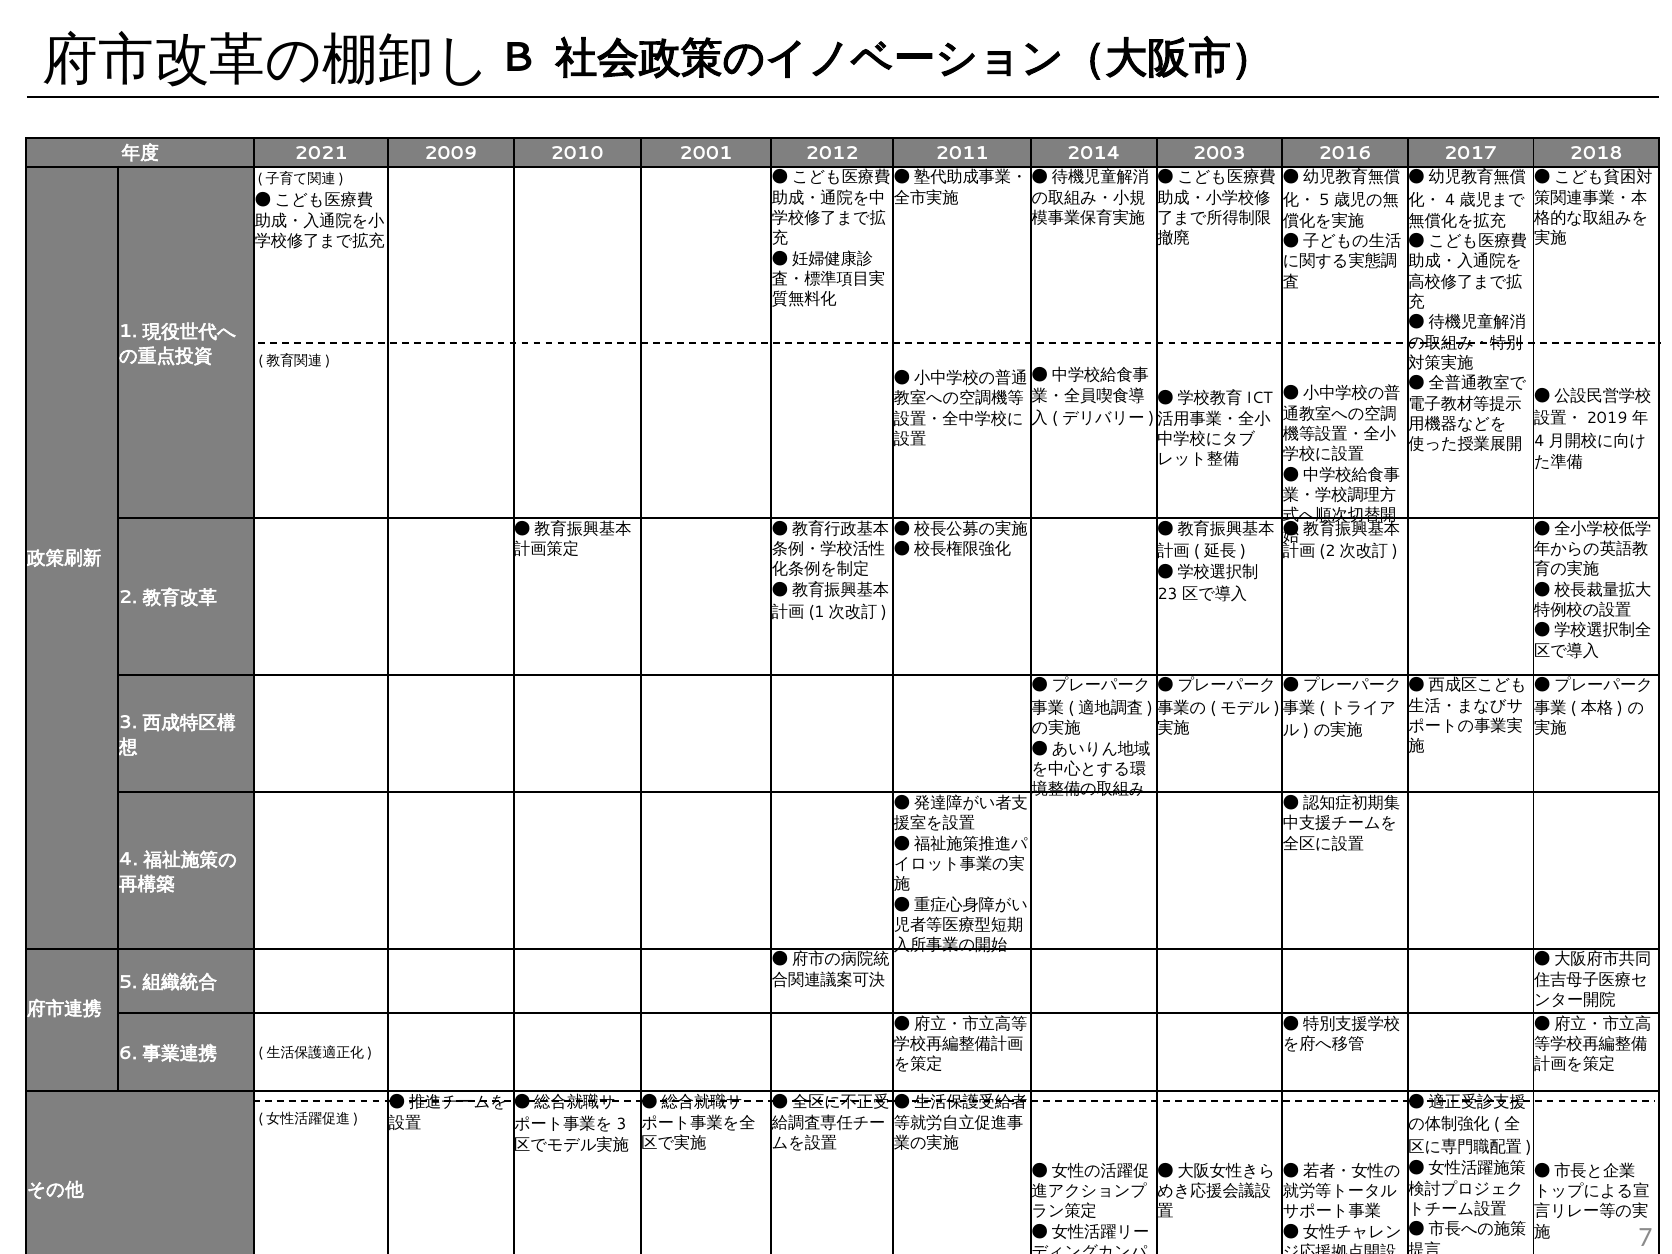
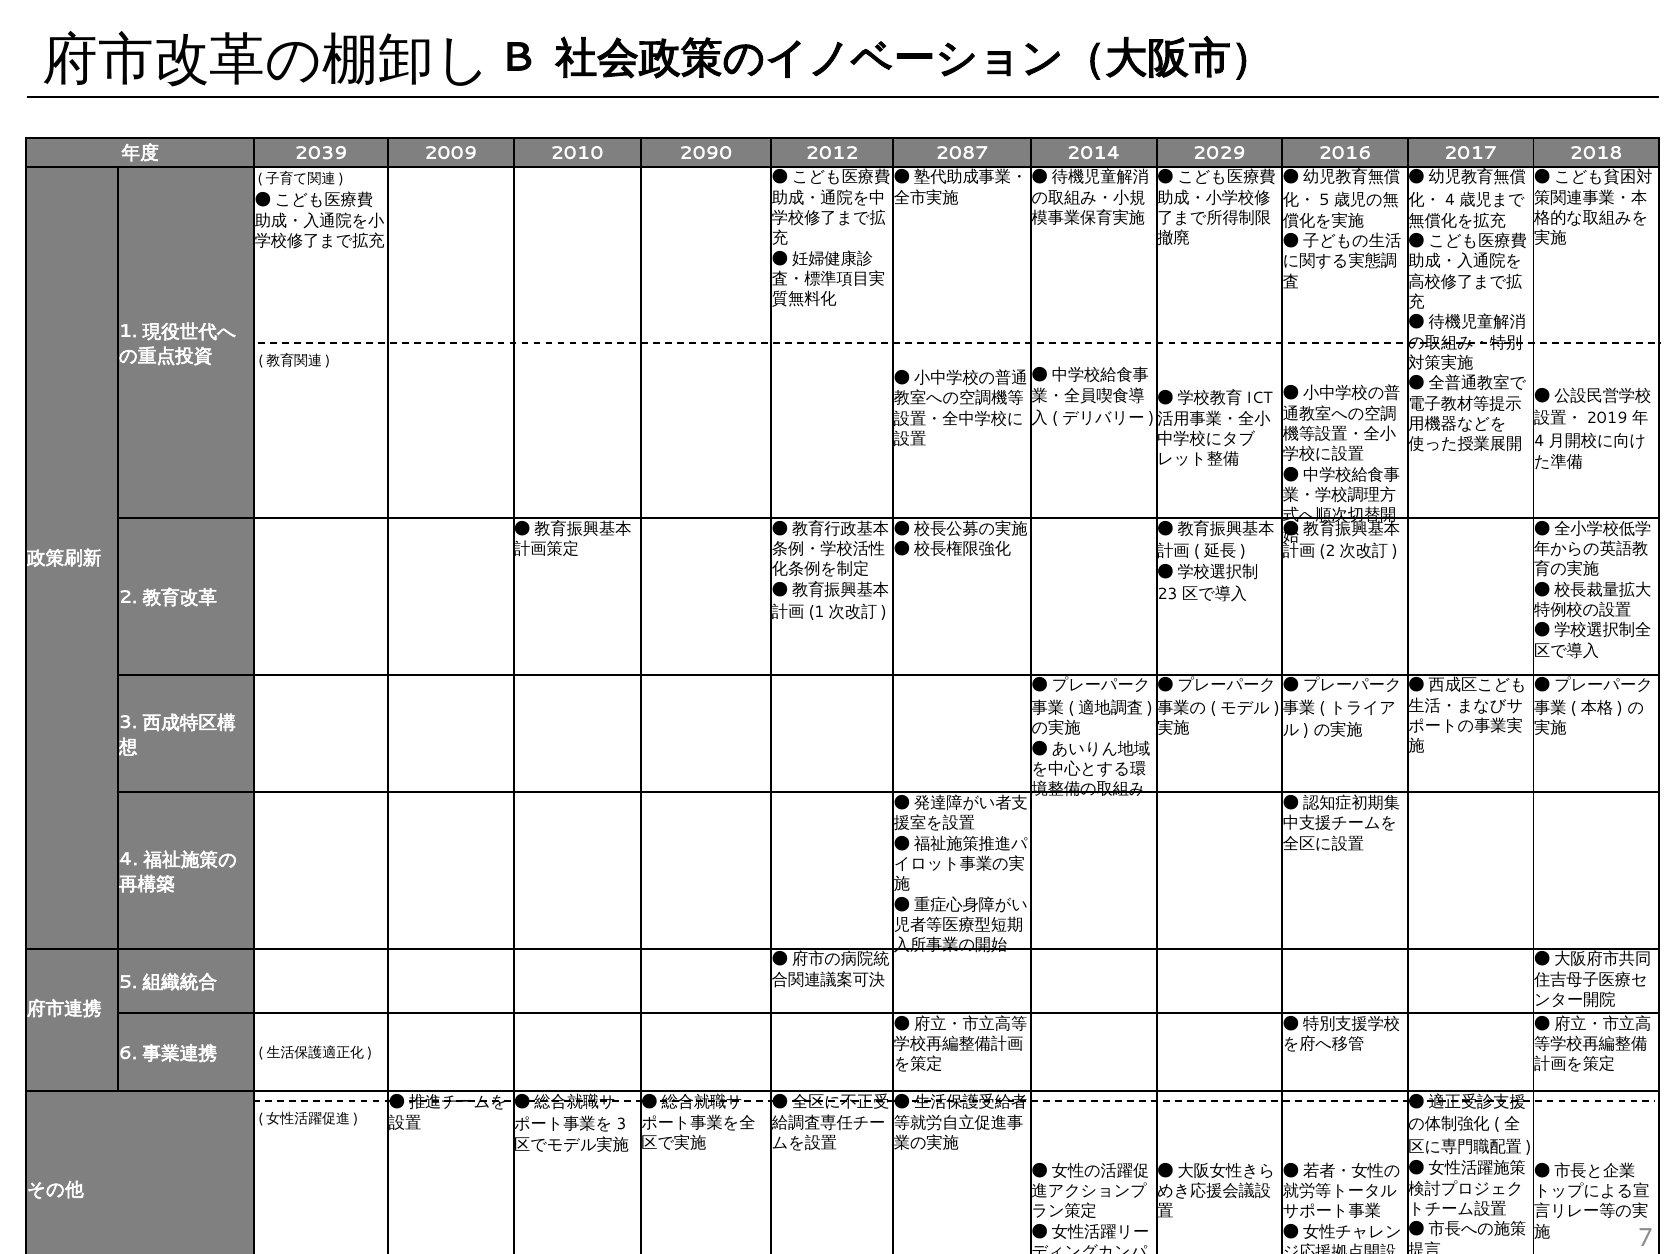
2021: 2021 -> 2039
2001: 2001 -> 2090
2011: 2011 -> 2087
2003: 2003 -> 2029
